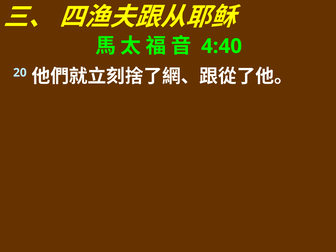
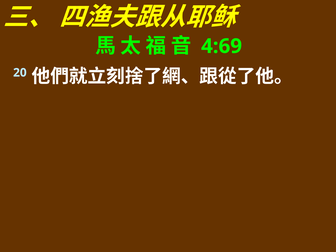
4:40: 4:40 -> 4:69
